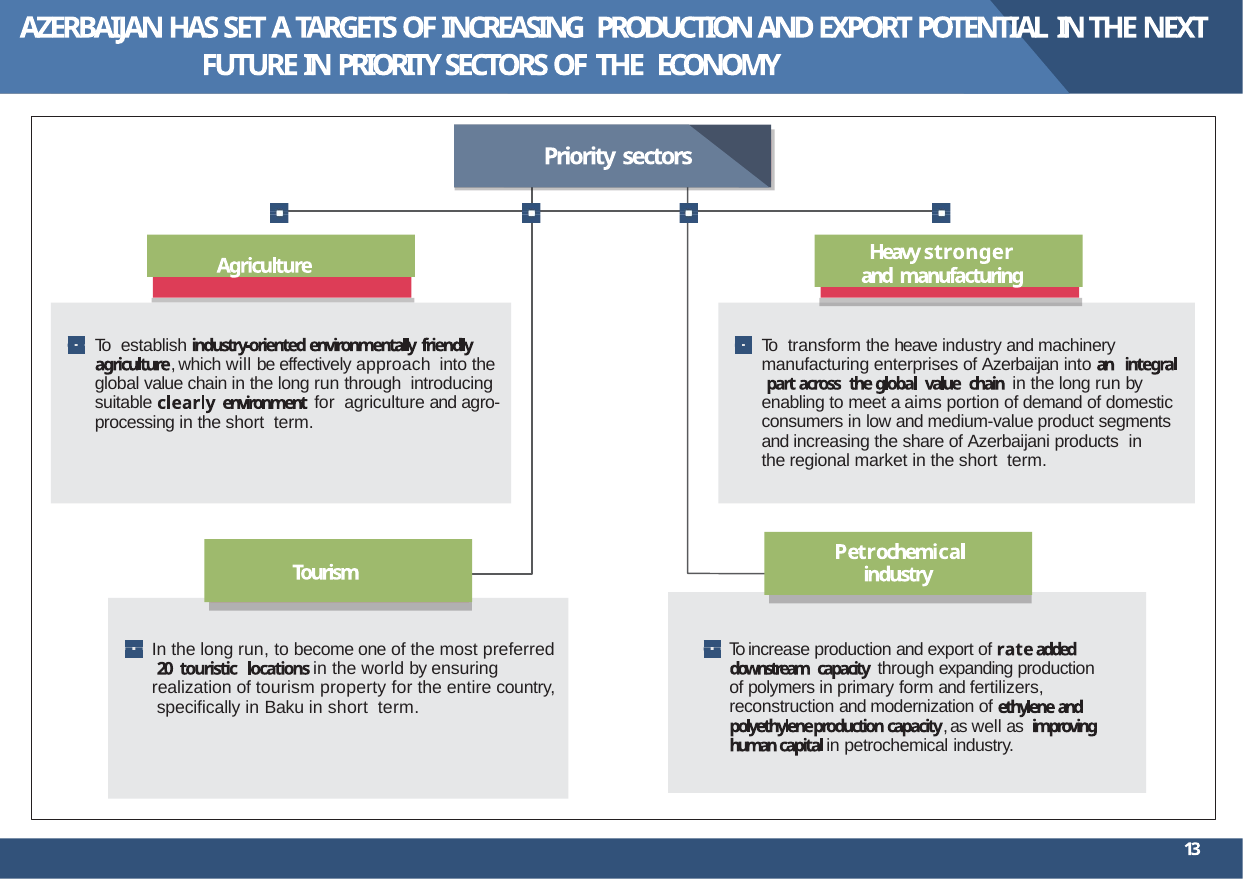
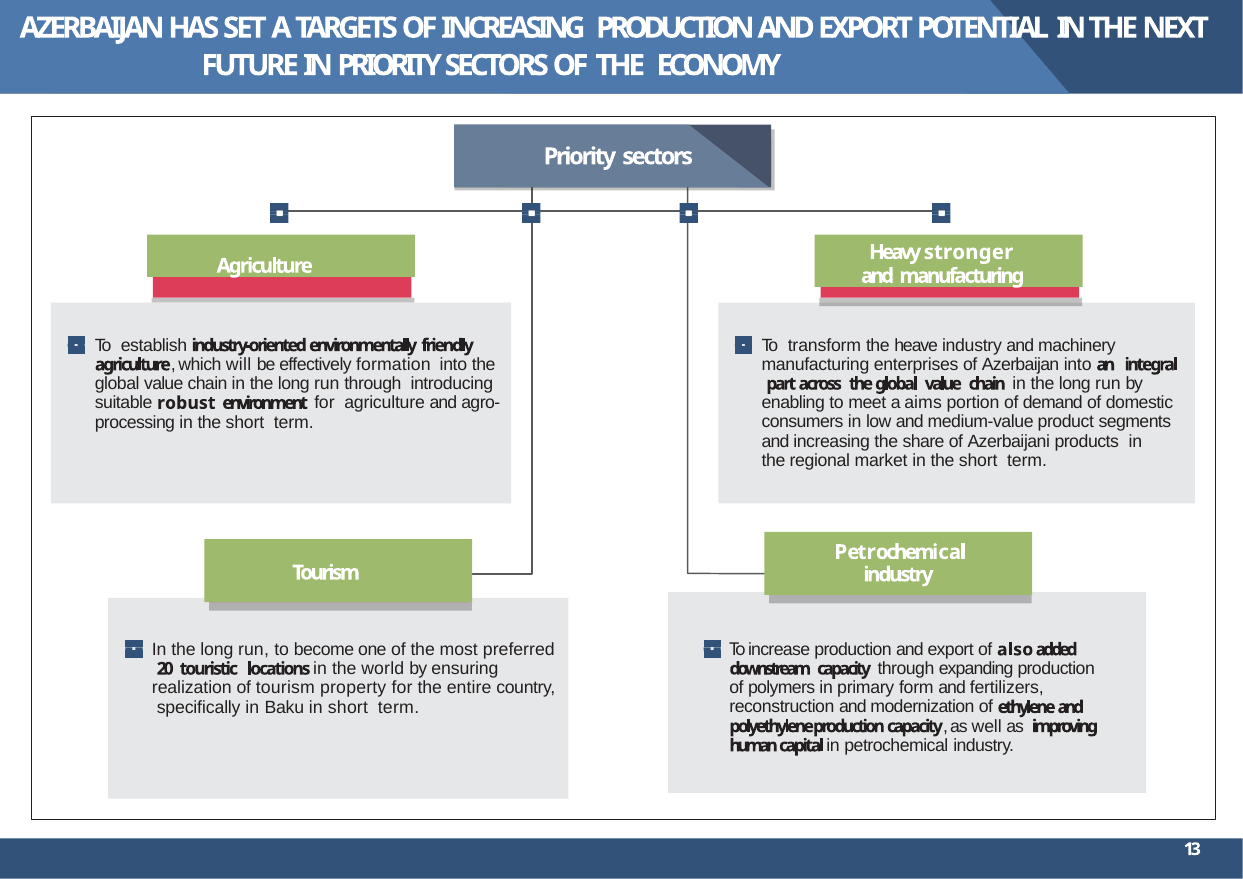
approach: approach -> formation
clearly: clearly -> robust
rate: rate -> also
